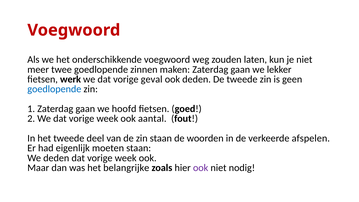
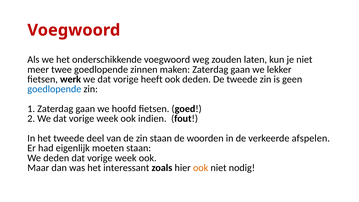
geval: geval -> heeft
aantal: aantal -> indien
belangrijke: belangrijke -> interessant
ook at (201, 168) colour: purple -> orange
